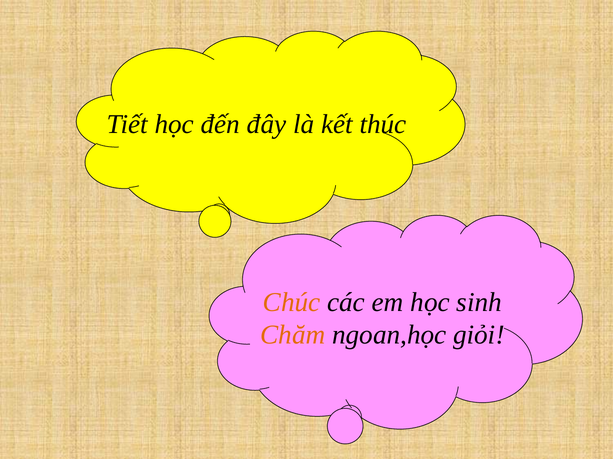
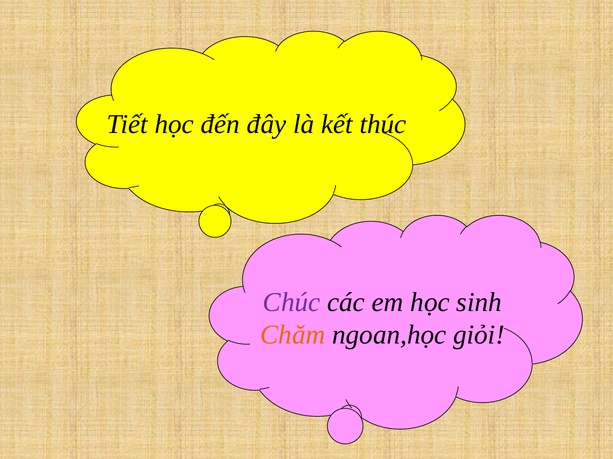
Chúc colour: orange -> purple
